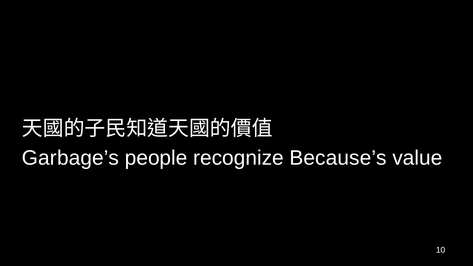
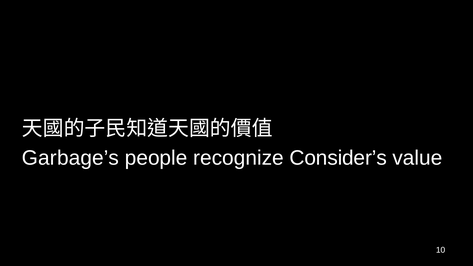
Because’s: Because’s -> Consider’s
